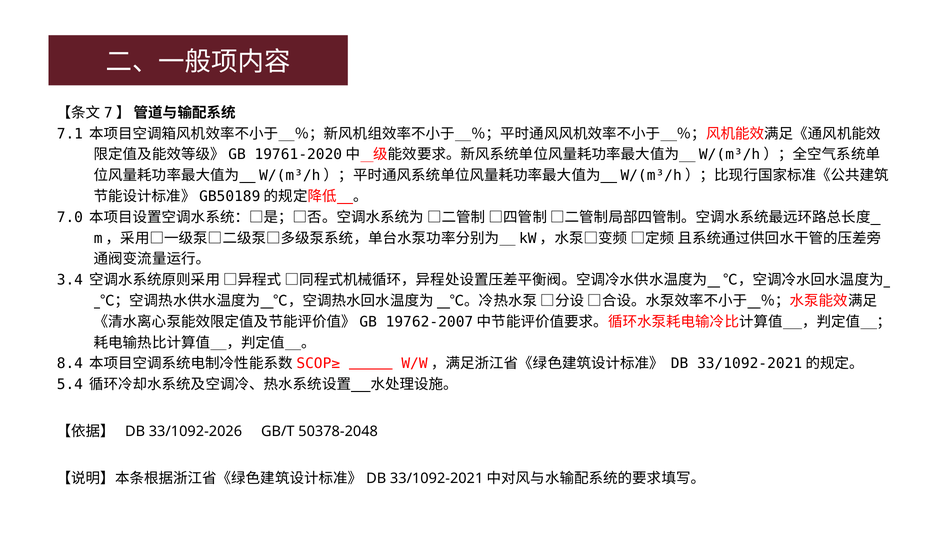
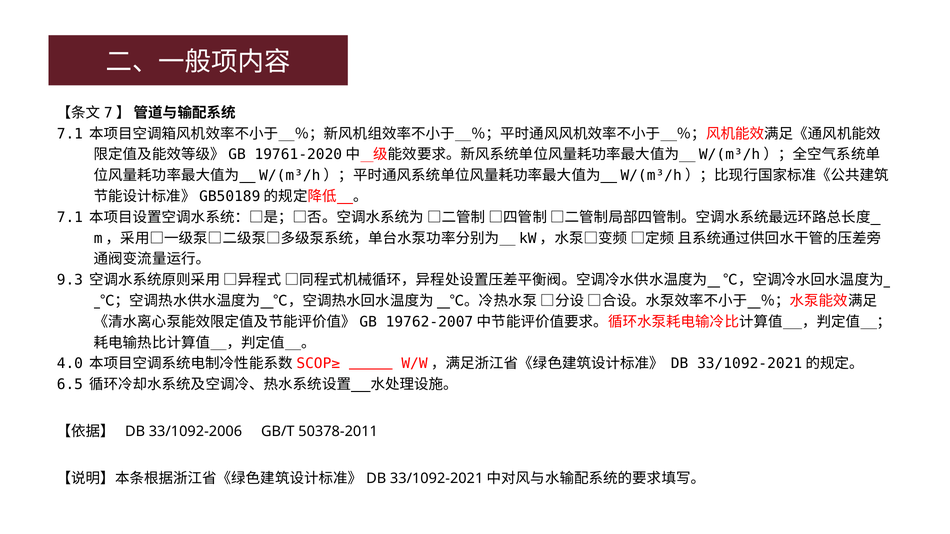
7.0 at (70, 218): 7.0 -> 7.1
3.4: 3.4 -> 9.3
8.4: 8.4 -> 4.0
5.4: 5.4 -> 6.5
33/1092-2026: 33/1092-2026 -> 33/1092-2006
50378-2048: 50378-2048 -> 50378-2011
